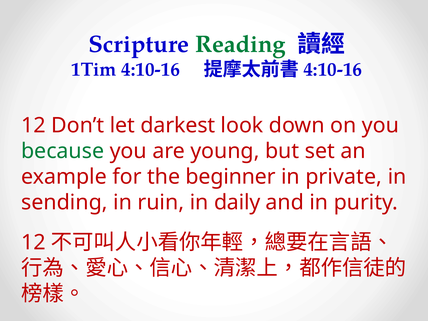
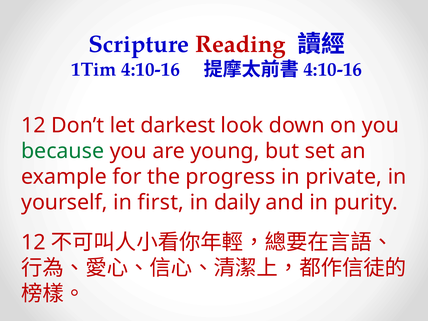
Reading colour: green -> red
beginner: beginner -> progress
sending: sending -> yourself
ruin: ruin -> first
